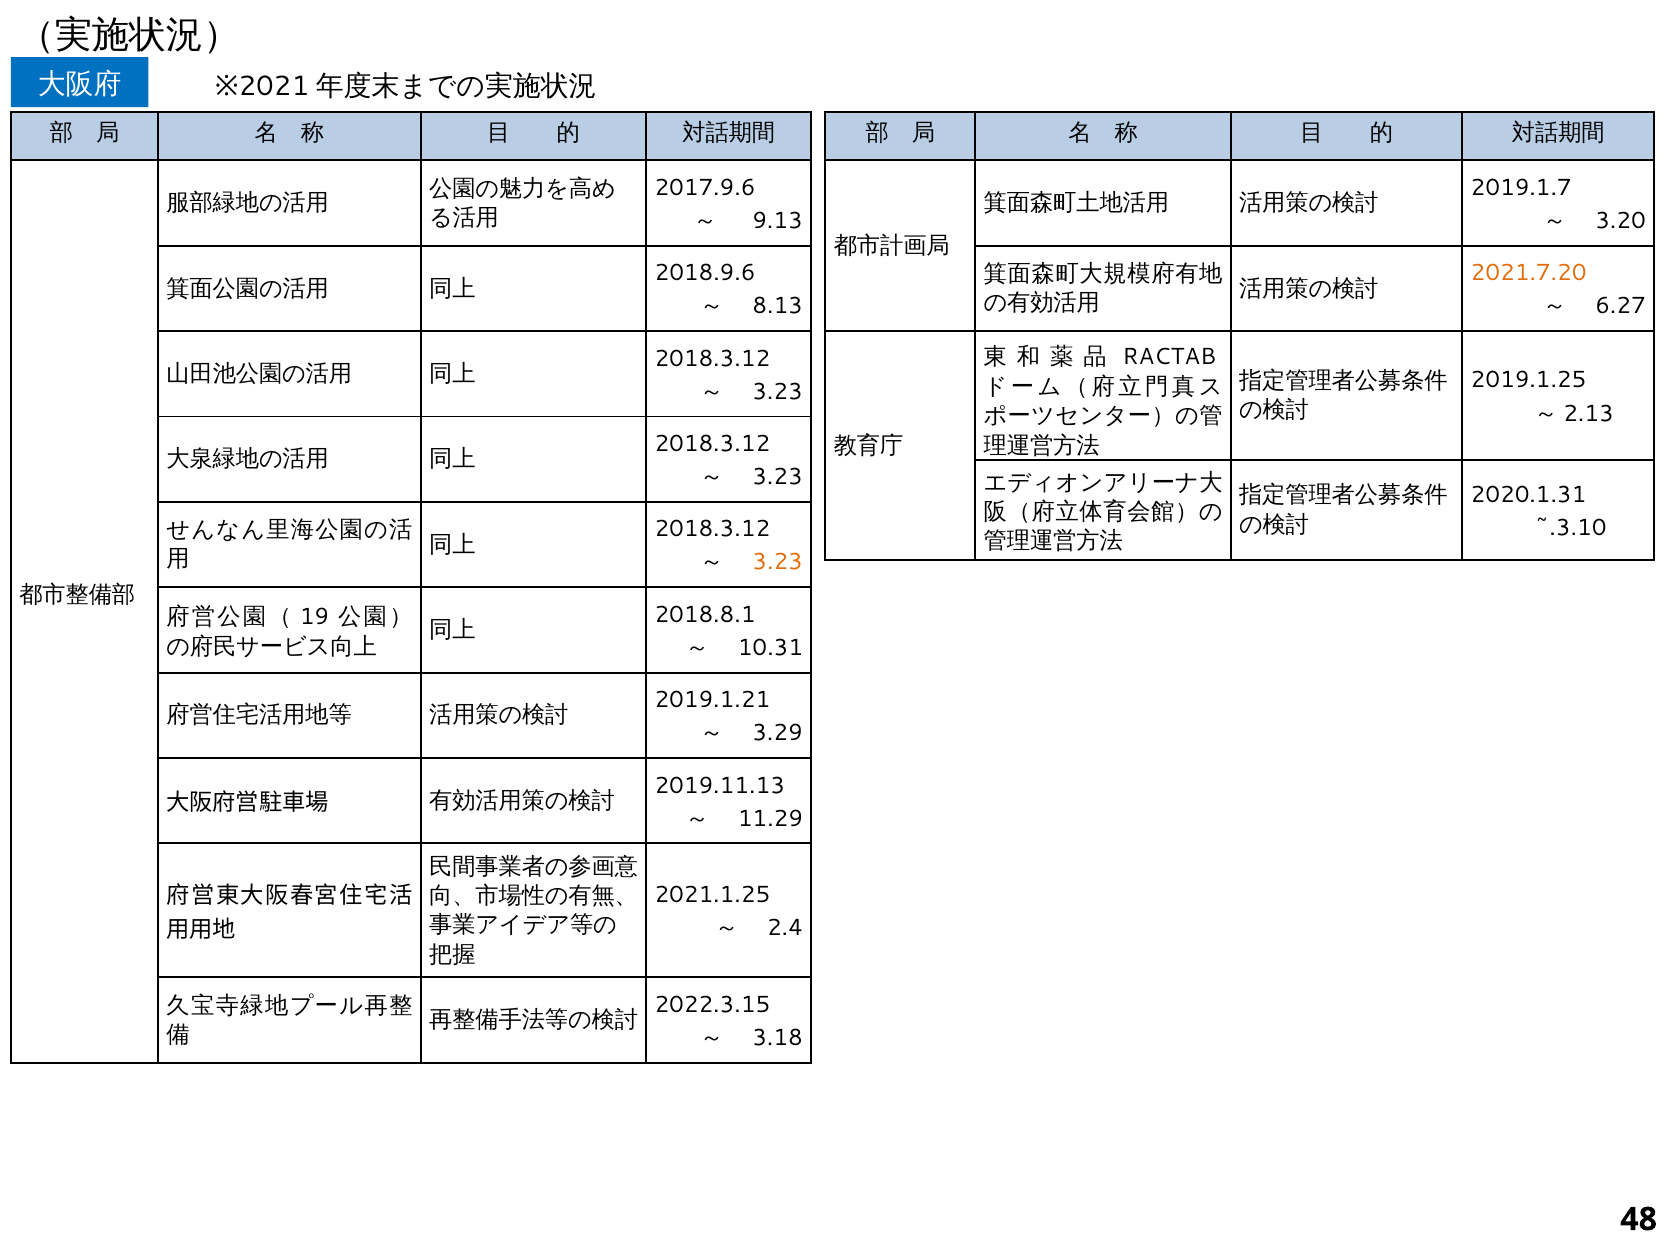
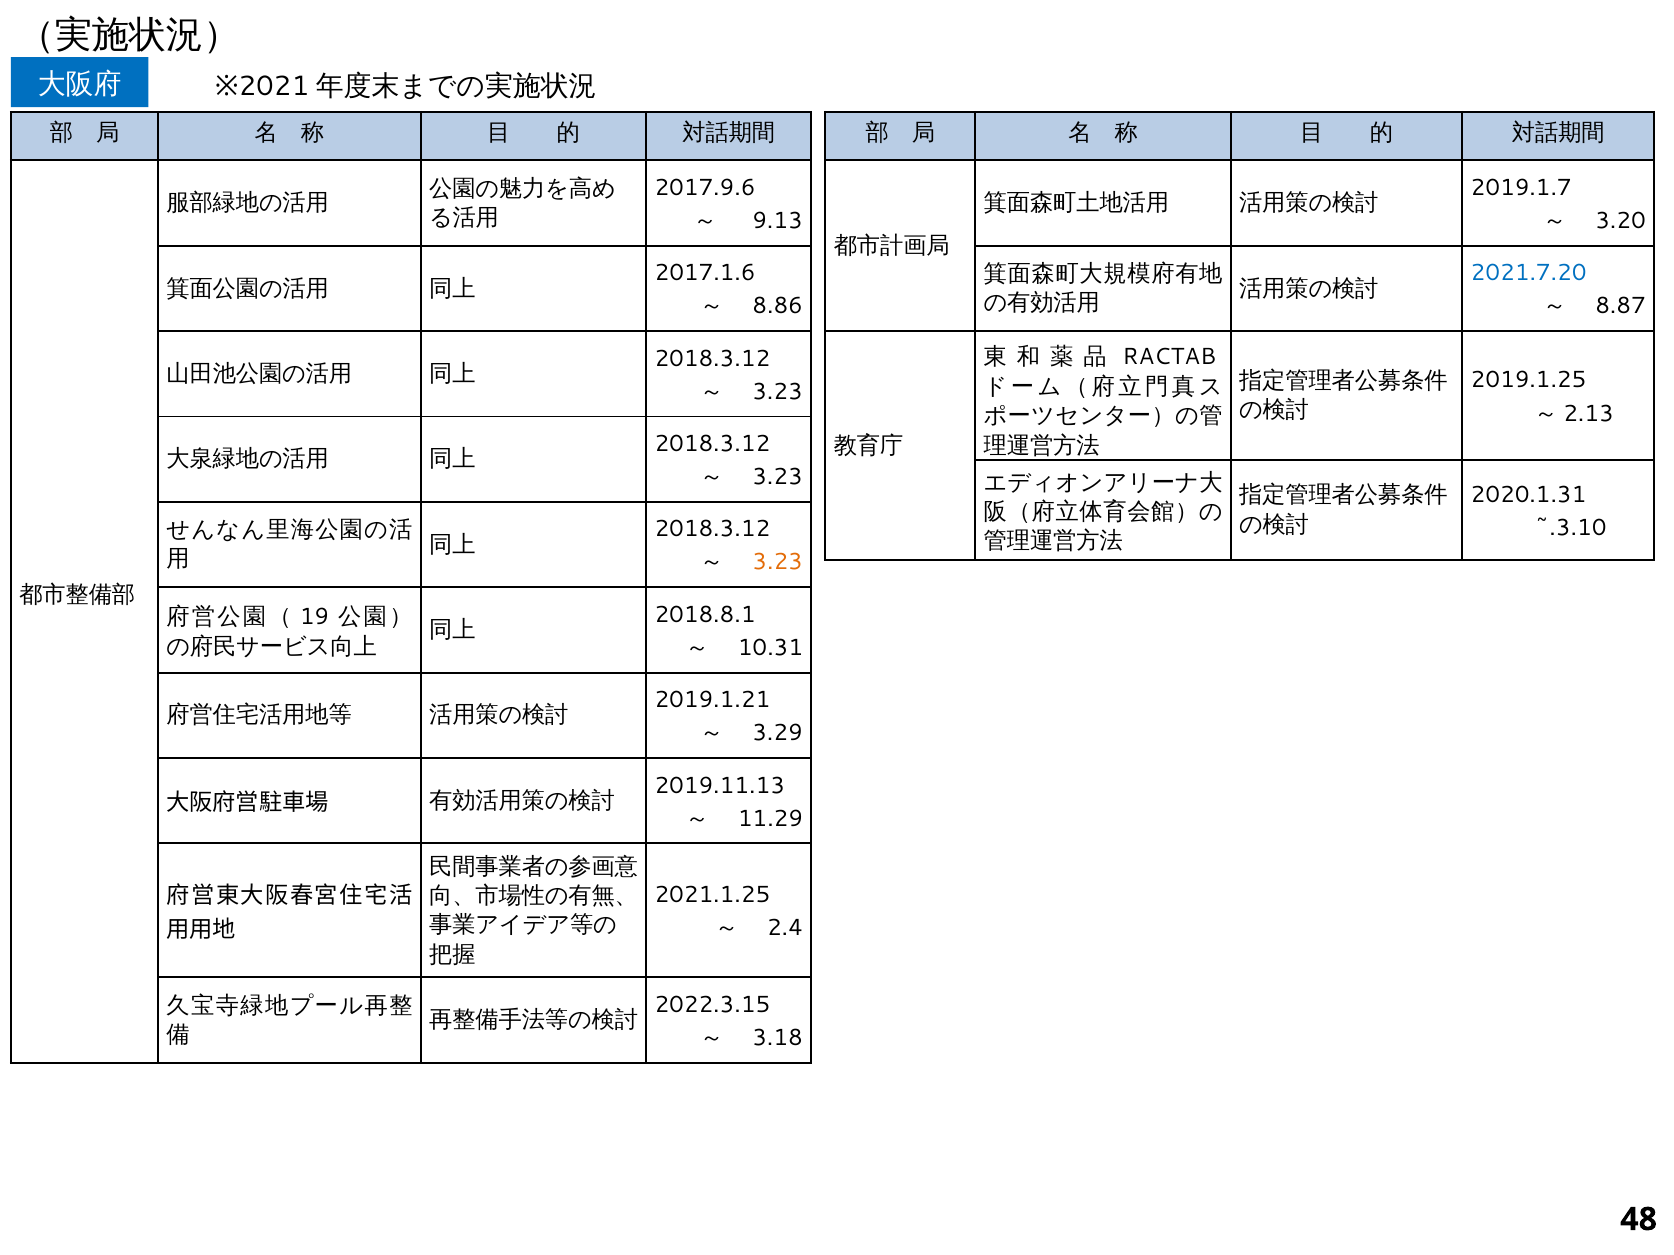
2018.9.6: 2018.9.6 -> 2017.1.6
2021.7.20 colour: orange -> blue
8.13: 8.13 -> 8.86
6.27: 6.27 -> 8.87
